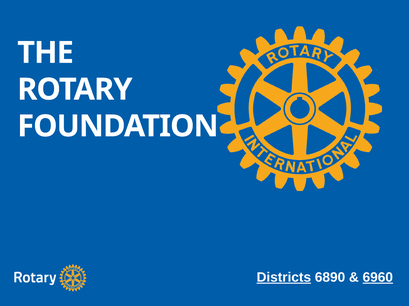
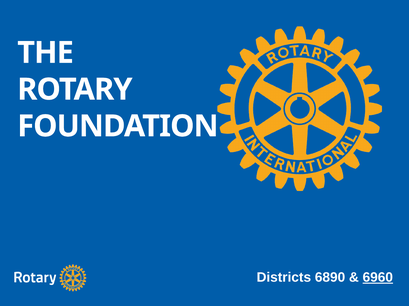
Districts underline: present -> none
